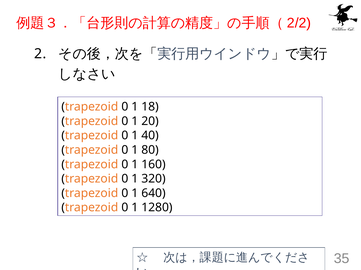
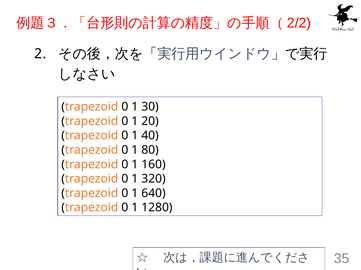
18: 18 -> 30
